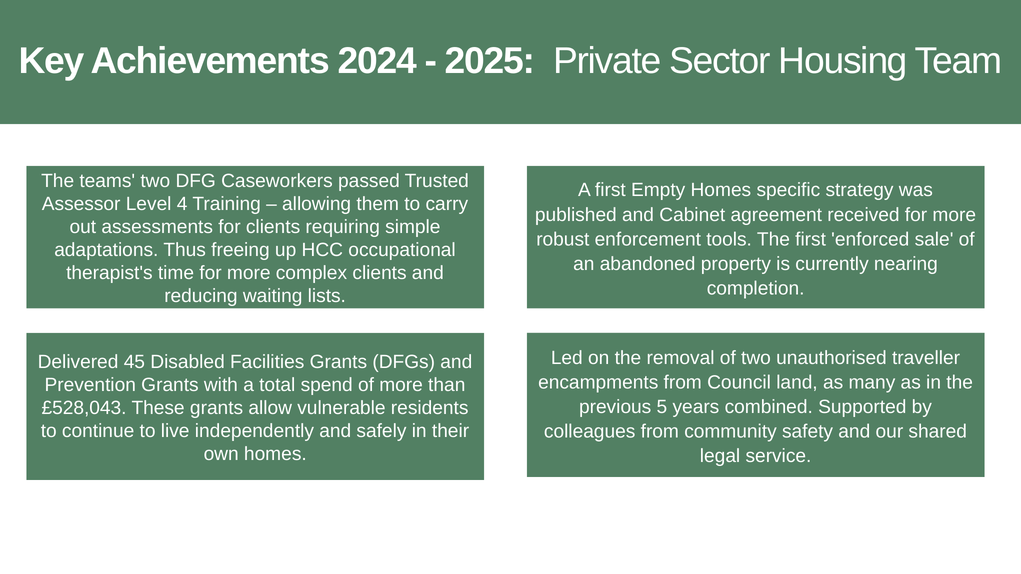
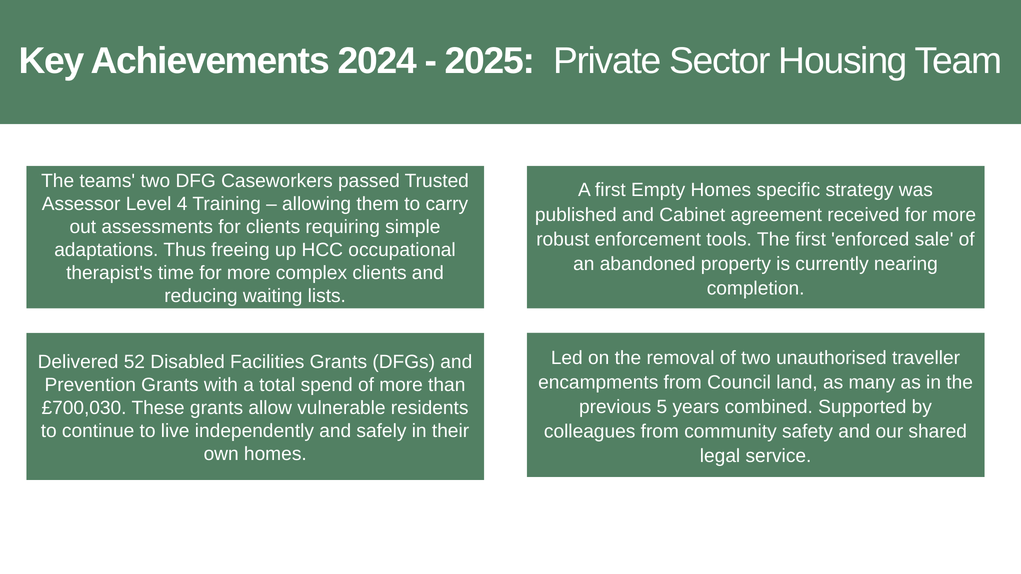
45: 45 -> 52
£528,043: £528,043 -> £700,030
